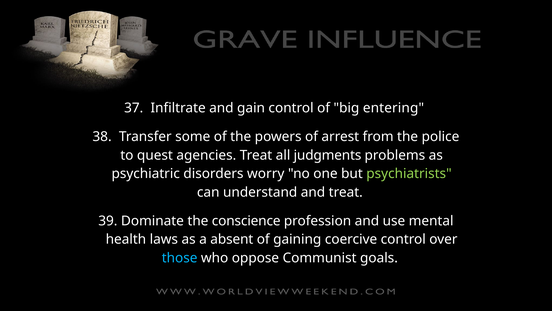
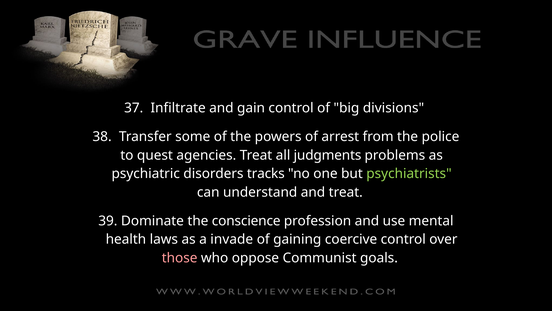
entering: entering -> divisions
worry: worry -> tracks
absent: absent -> invade
those colour: light blue -> pink
